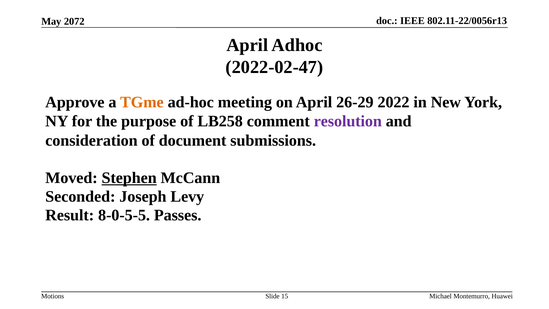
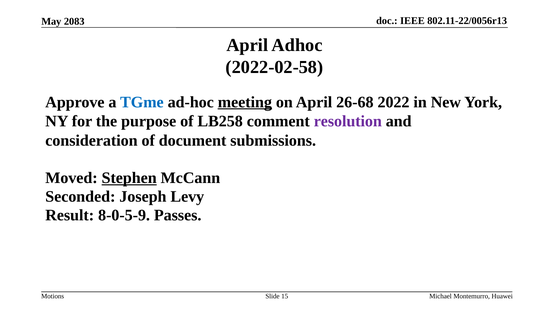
2072: 2072 -> 2083
2022-02-47: 2022-02-47 -> 2022-02-58
TGme colour: orange -> blue
meeting underline: none -> present
26-29: 26-29 -> 26-68
8-0-5-5: 8-0-5-5 -> 8-0-5-9
